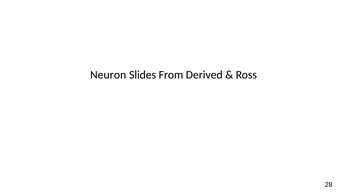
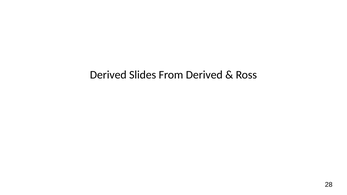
Neuron at (108, 75): Neuron -> Derived
